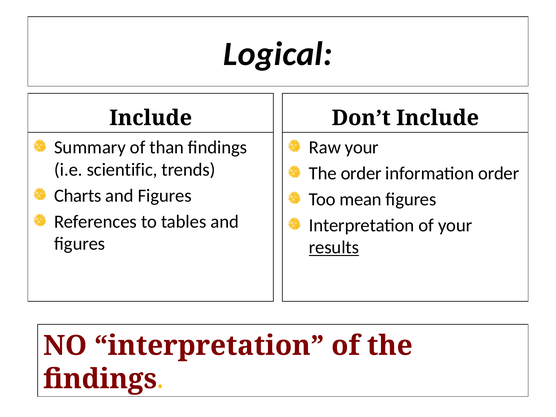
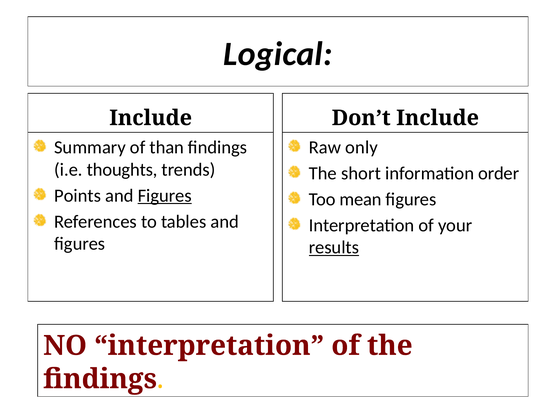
Raw your: your -> only
scientific: scientific -> thoughts
The order: order -> short
Charts: Charts -> Points
Figures at (165, 196) underline: none -> present
